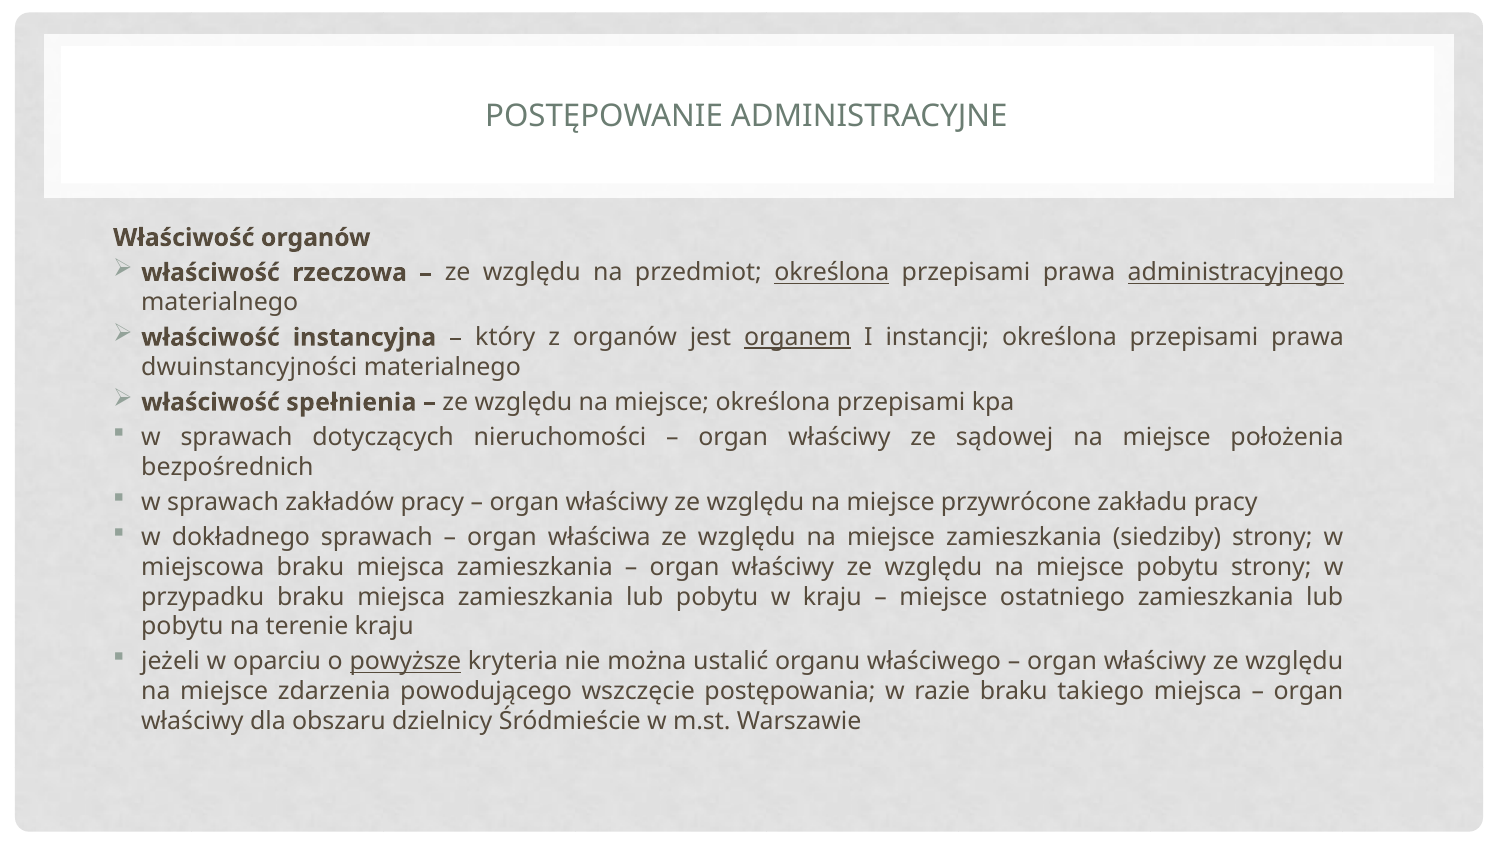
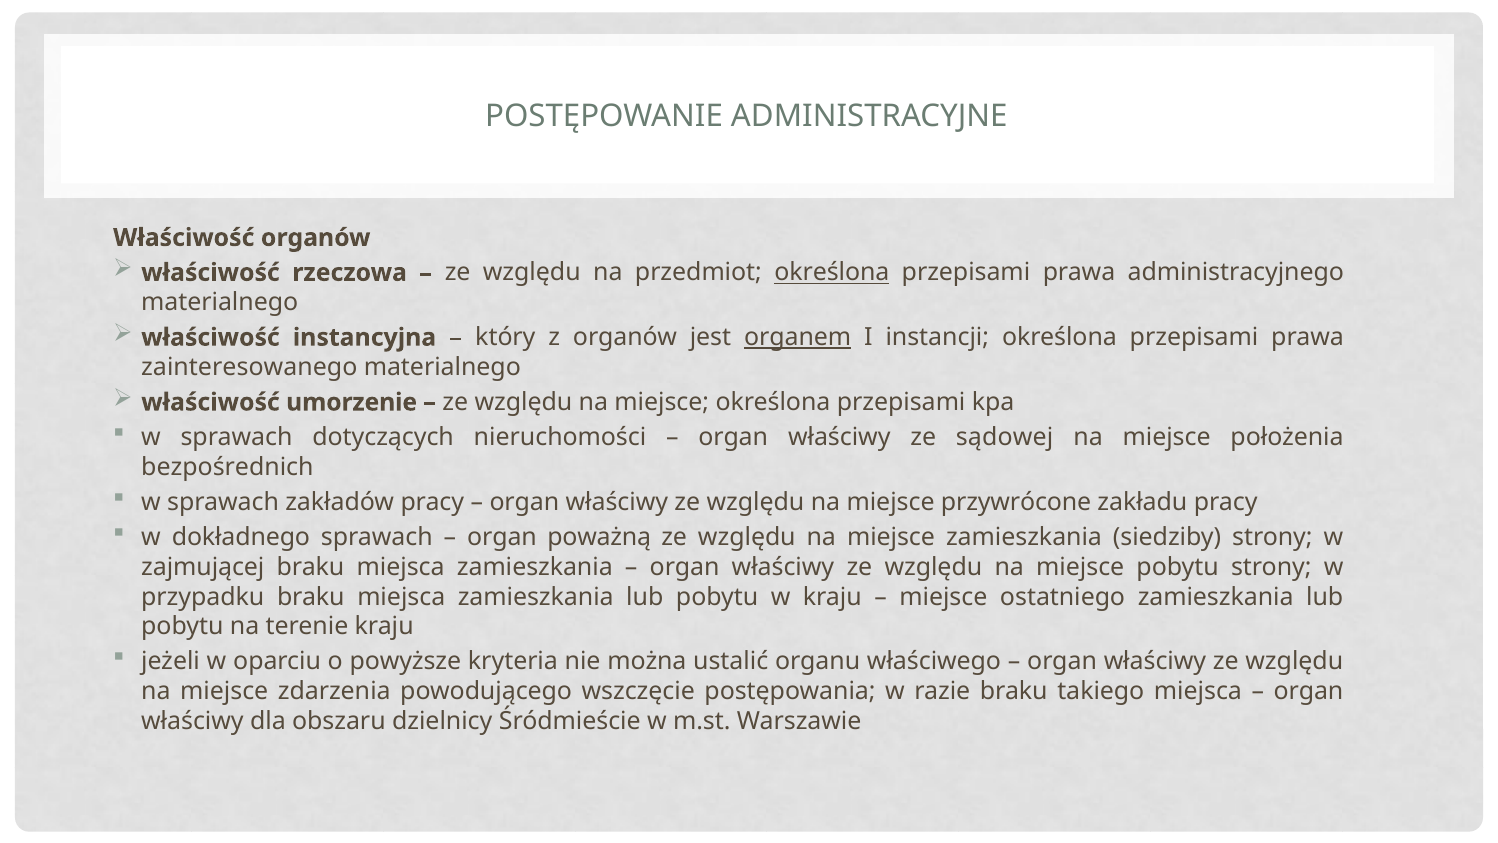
administracyjnego underline: present -> none
dwuinstancyjności: dwuinstancyjności -> zainteresowanego
spełnienia: spełnienia -> umorzenie
właściwa: właściwa -> poważną
miejscowa: miejscowa -> zajmującej
powyższe underline: present -> none
